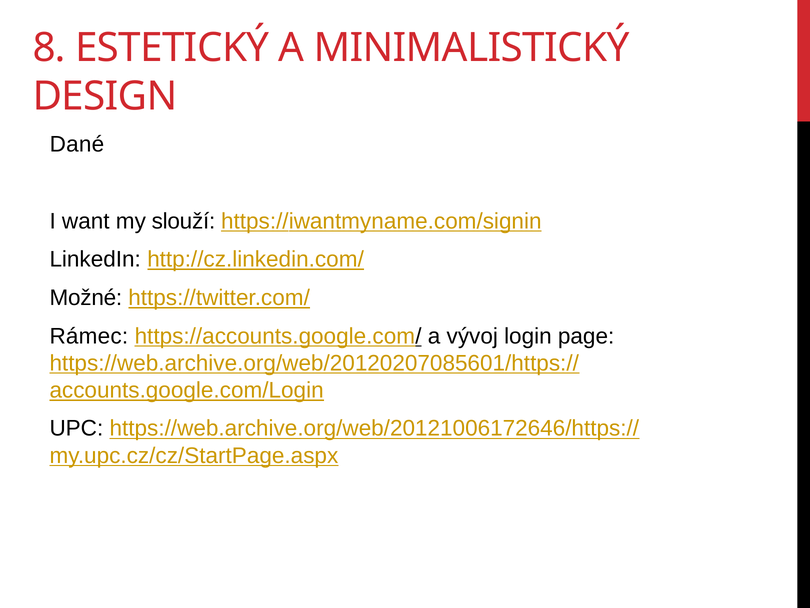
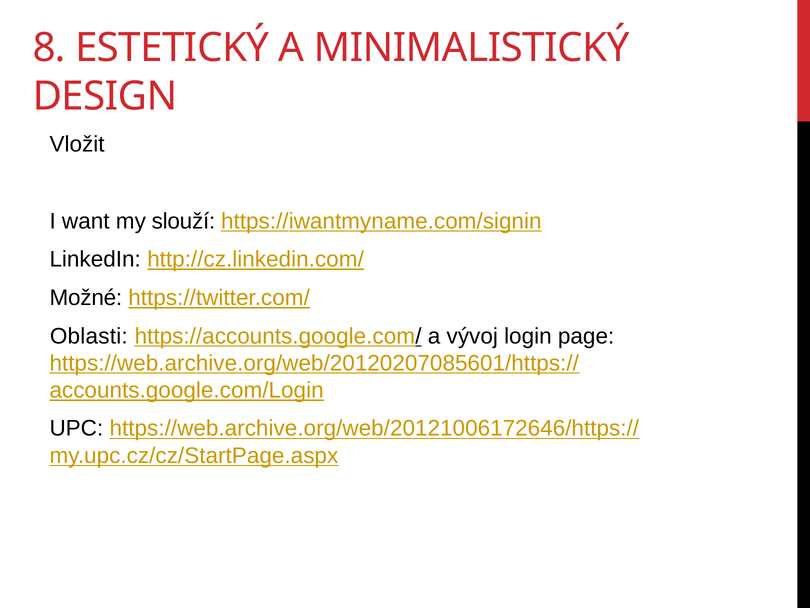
Dané: Dané -> Vložit
Rámec: Rámec -> Oblasti
